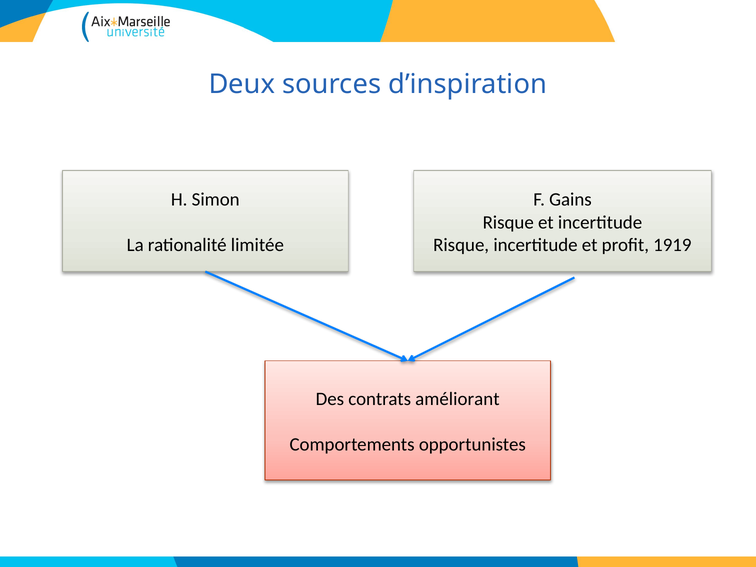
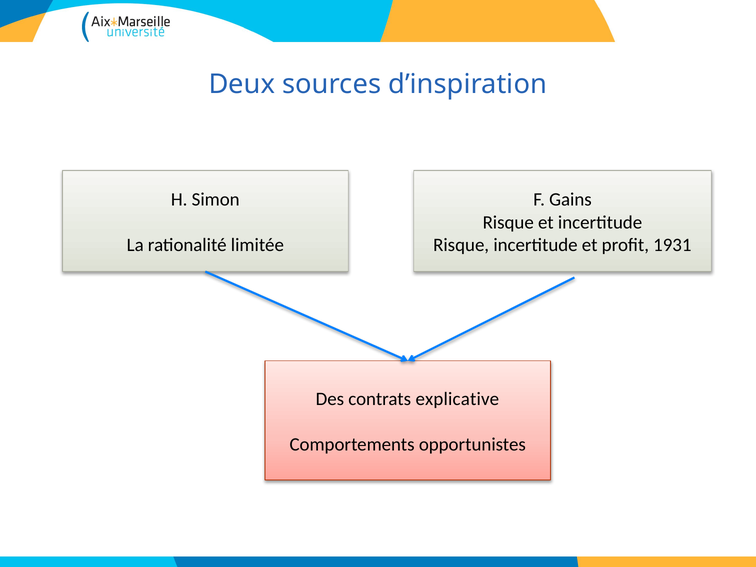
1919: 1919 -> 1931
améliorant: améliorant -> explicative
